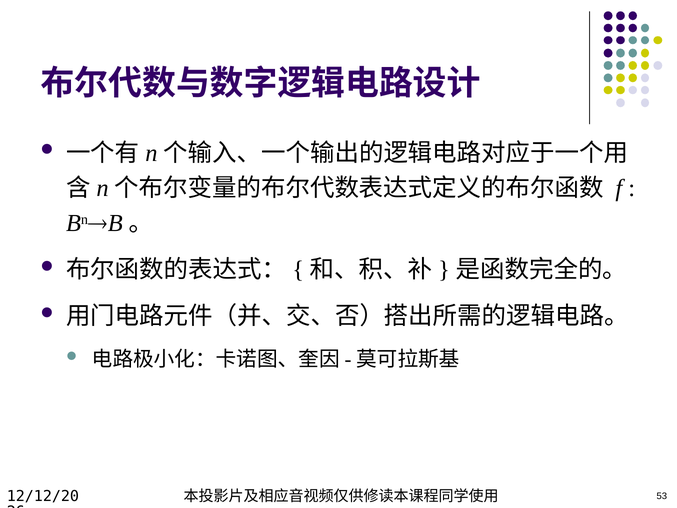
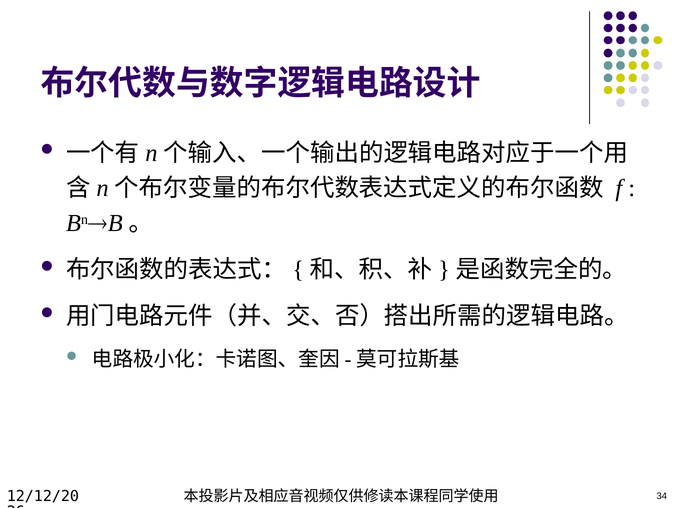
53: 53 -> 34
